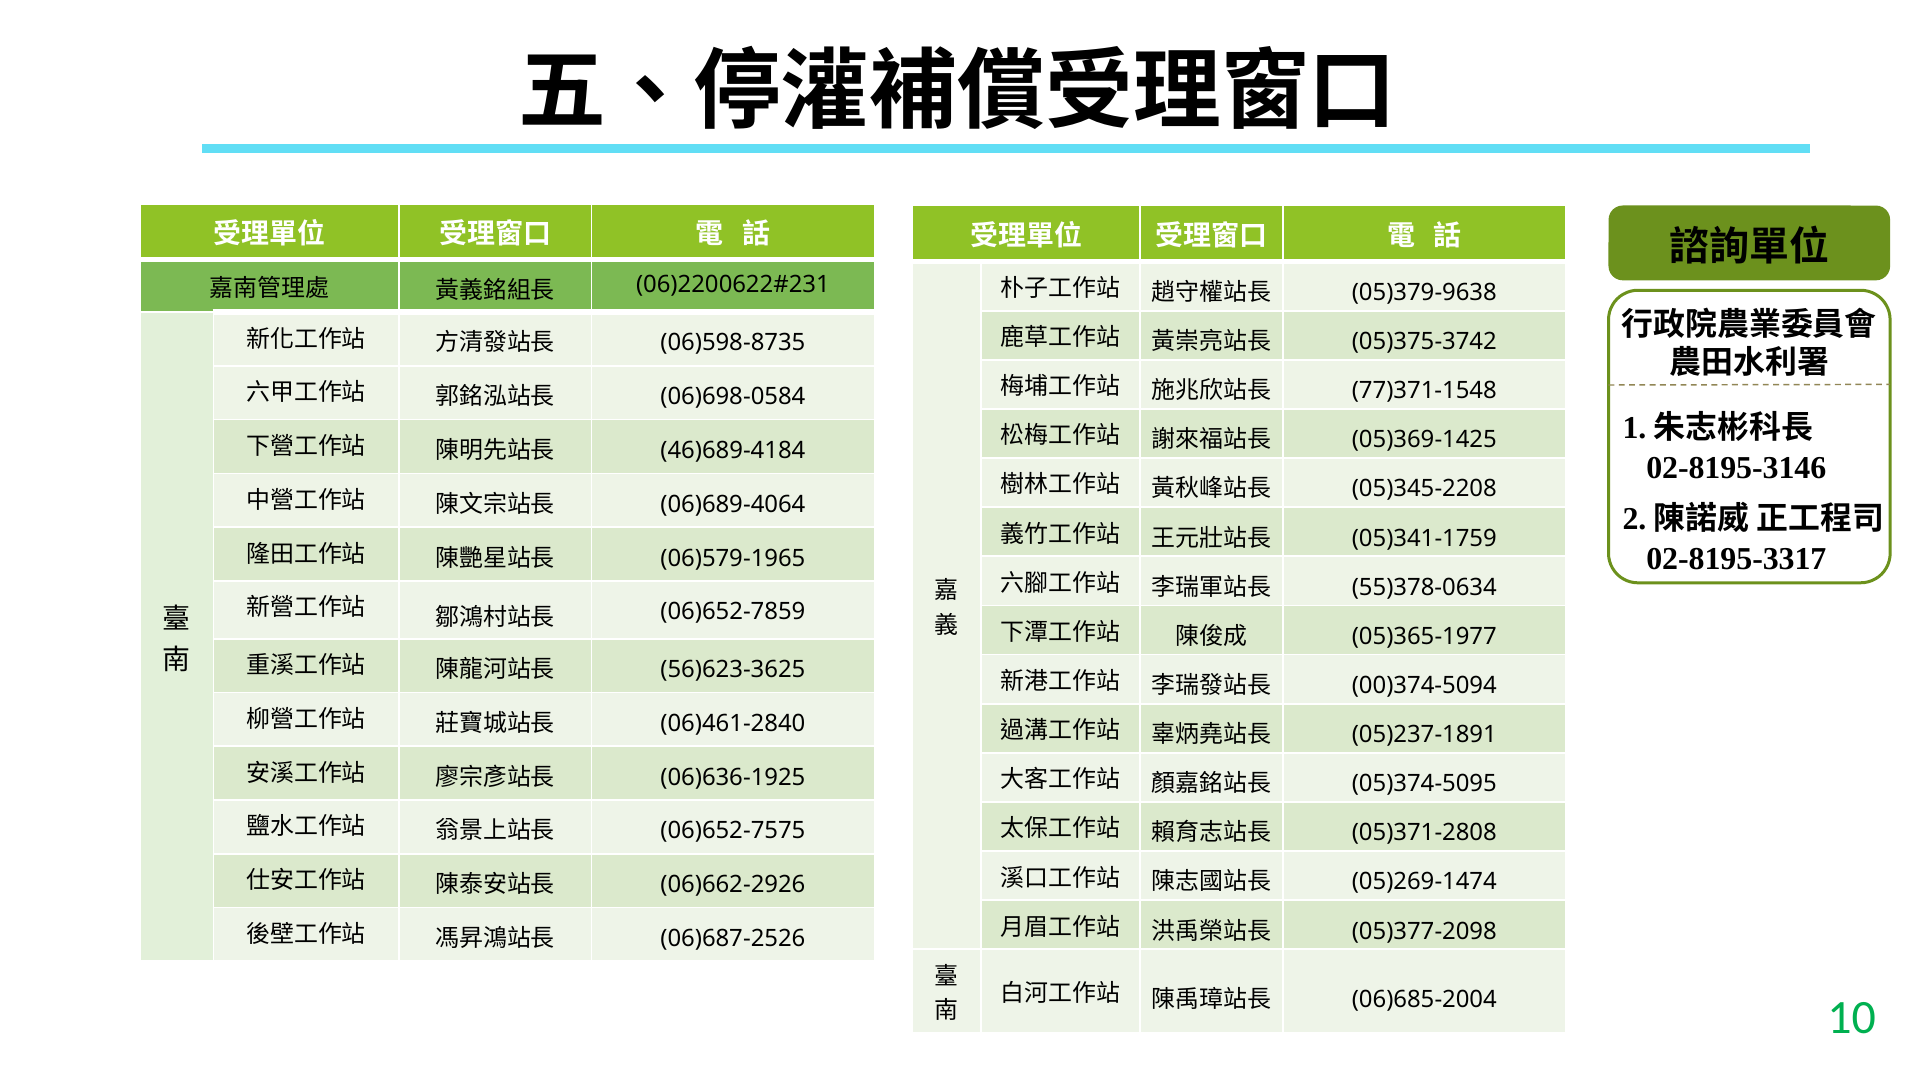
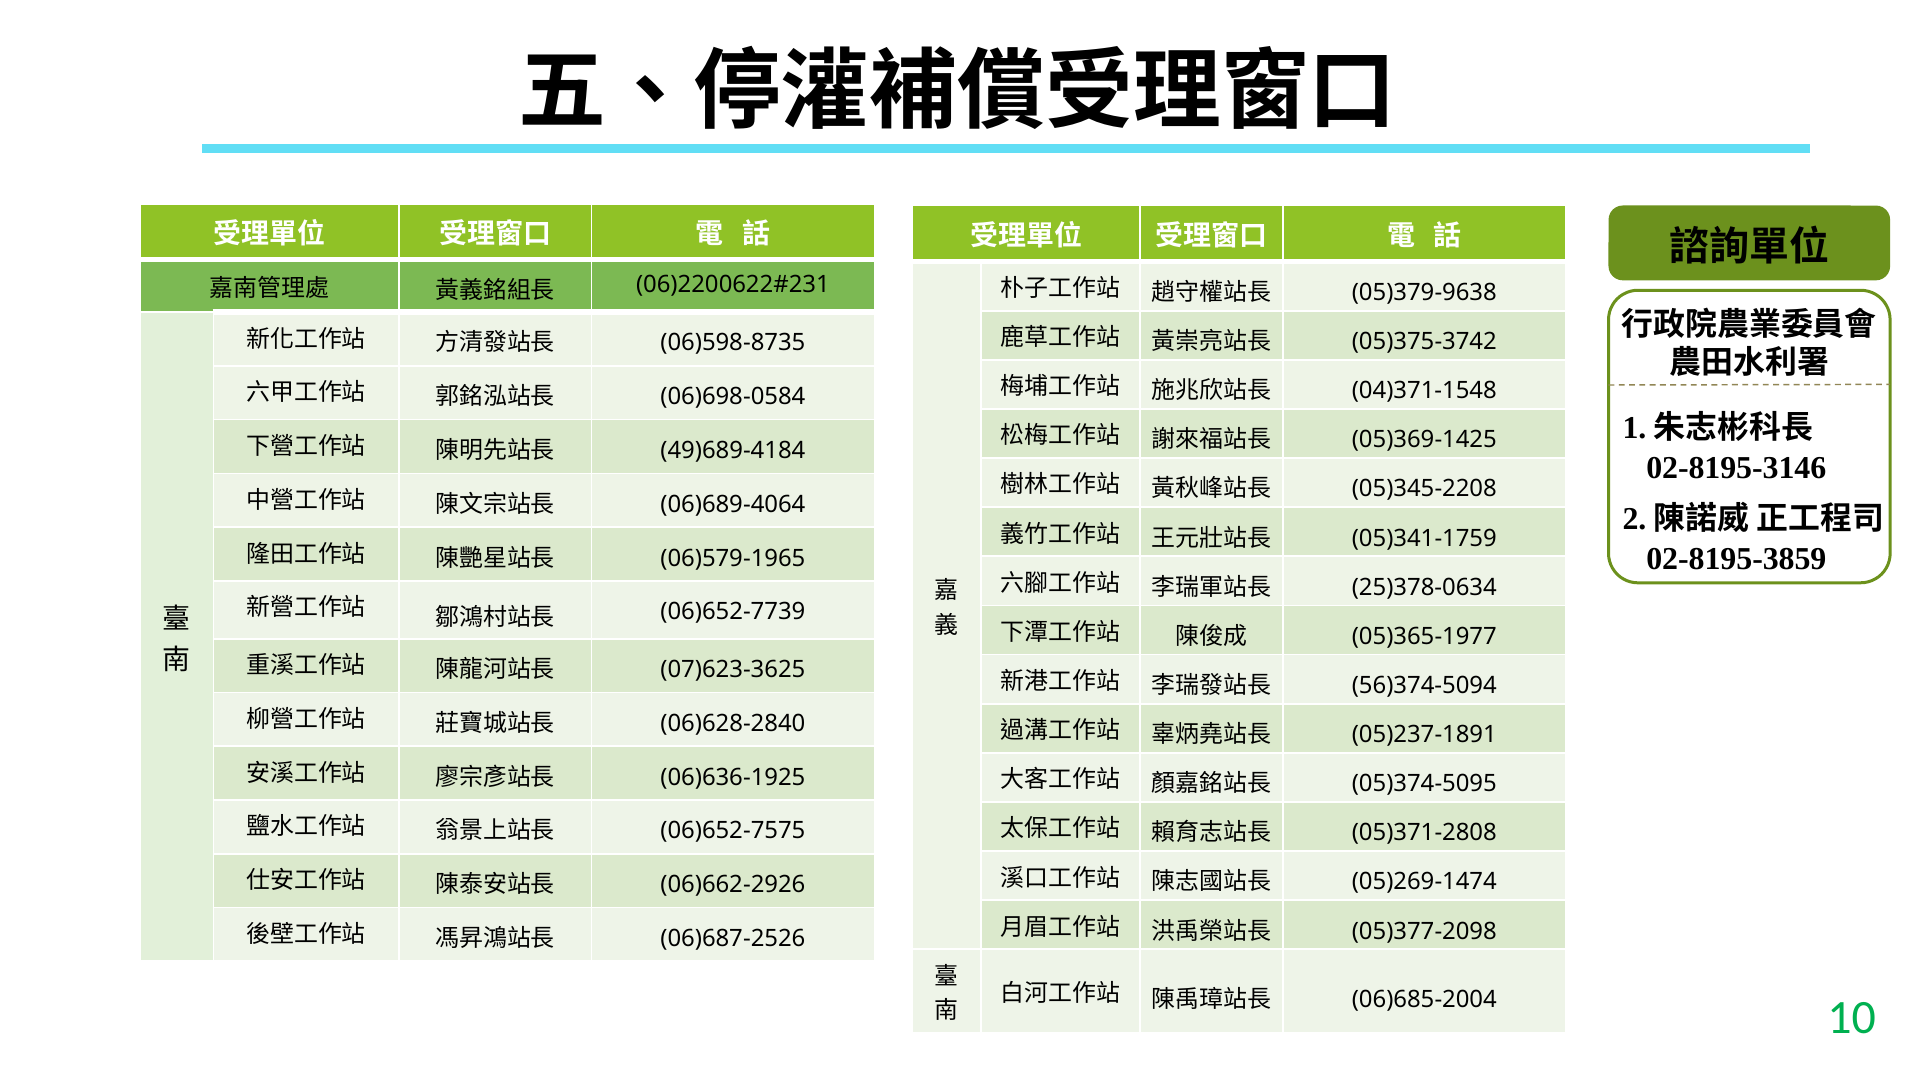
77)371-1548: 77)371-1548 -> 04)371-1548
46)689-4184: 46)689-4184 -> 49)689-4184
02-8195-3317: 02-8195-3317 -> 02-8195-3859
55)378-0634: 55)378-0634 -> 25)378-0634
06)652-7859: 06)652-7859 -> 06)652-7739
56)623-3625: 56)623-3625 -> 07)623-3625
00)374-5094: 00)374-5094 -> 56)374-5094
06)461-2840: 06)461-2840 -> 06)628-2840
